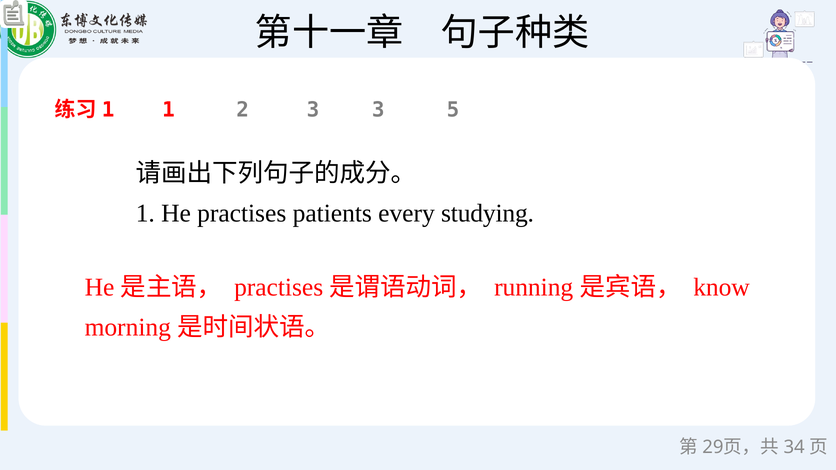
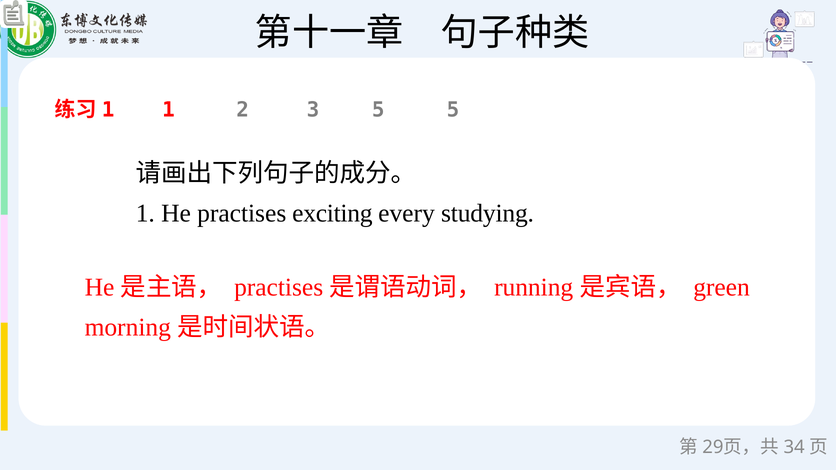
3 3: 3 -> 5
patients: patients -> exciting
know: know -> green
